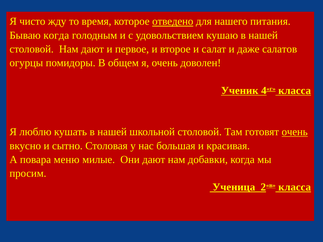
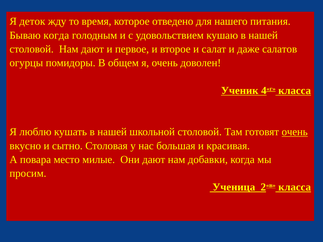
чисто: чисто -> деток
отведено underline: present -> none
меню: меню -> место
